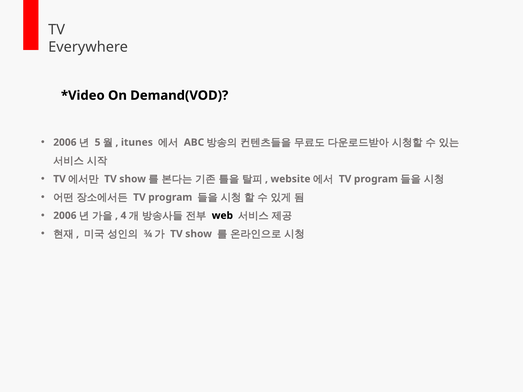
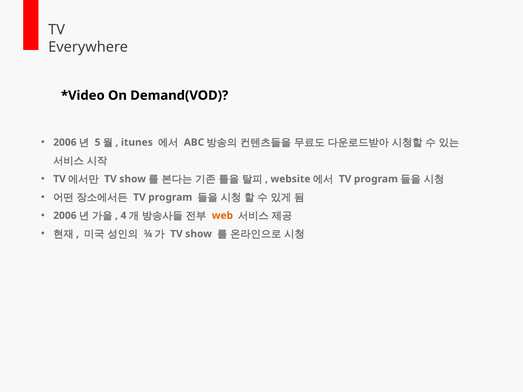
web colour: black -> orange
